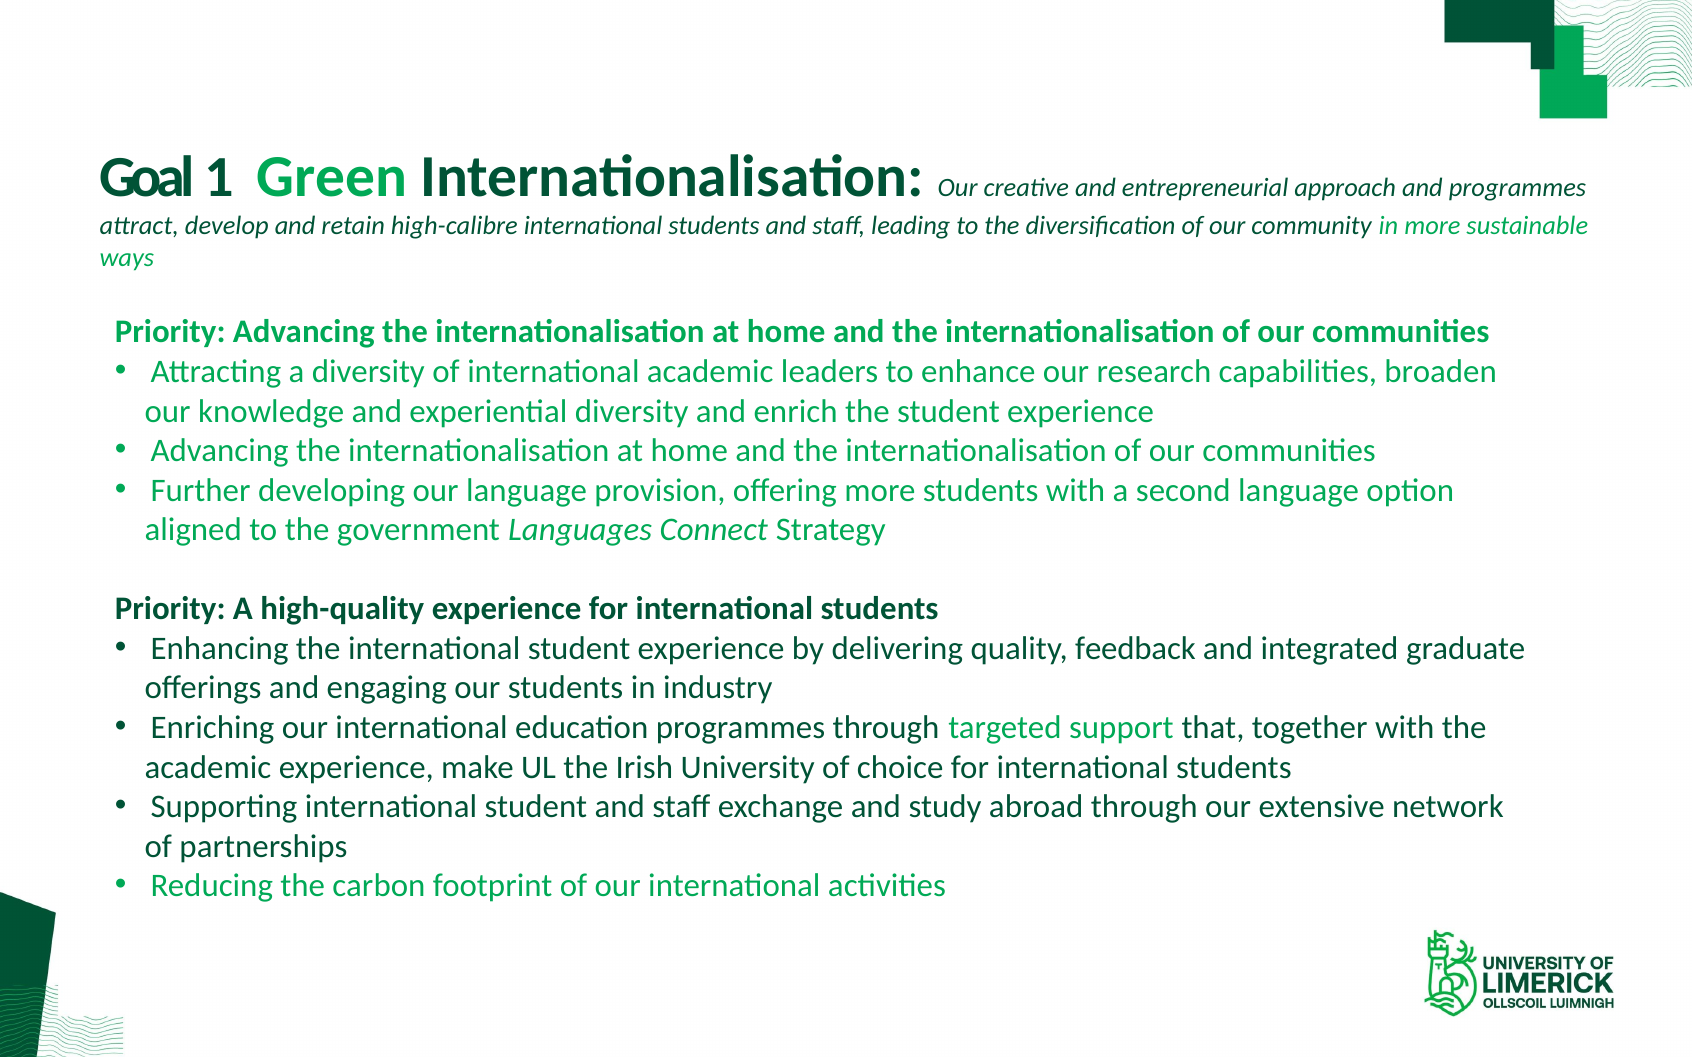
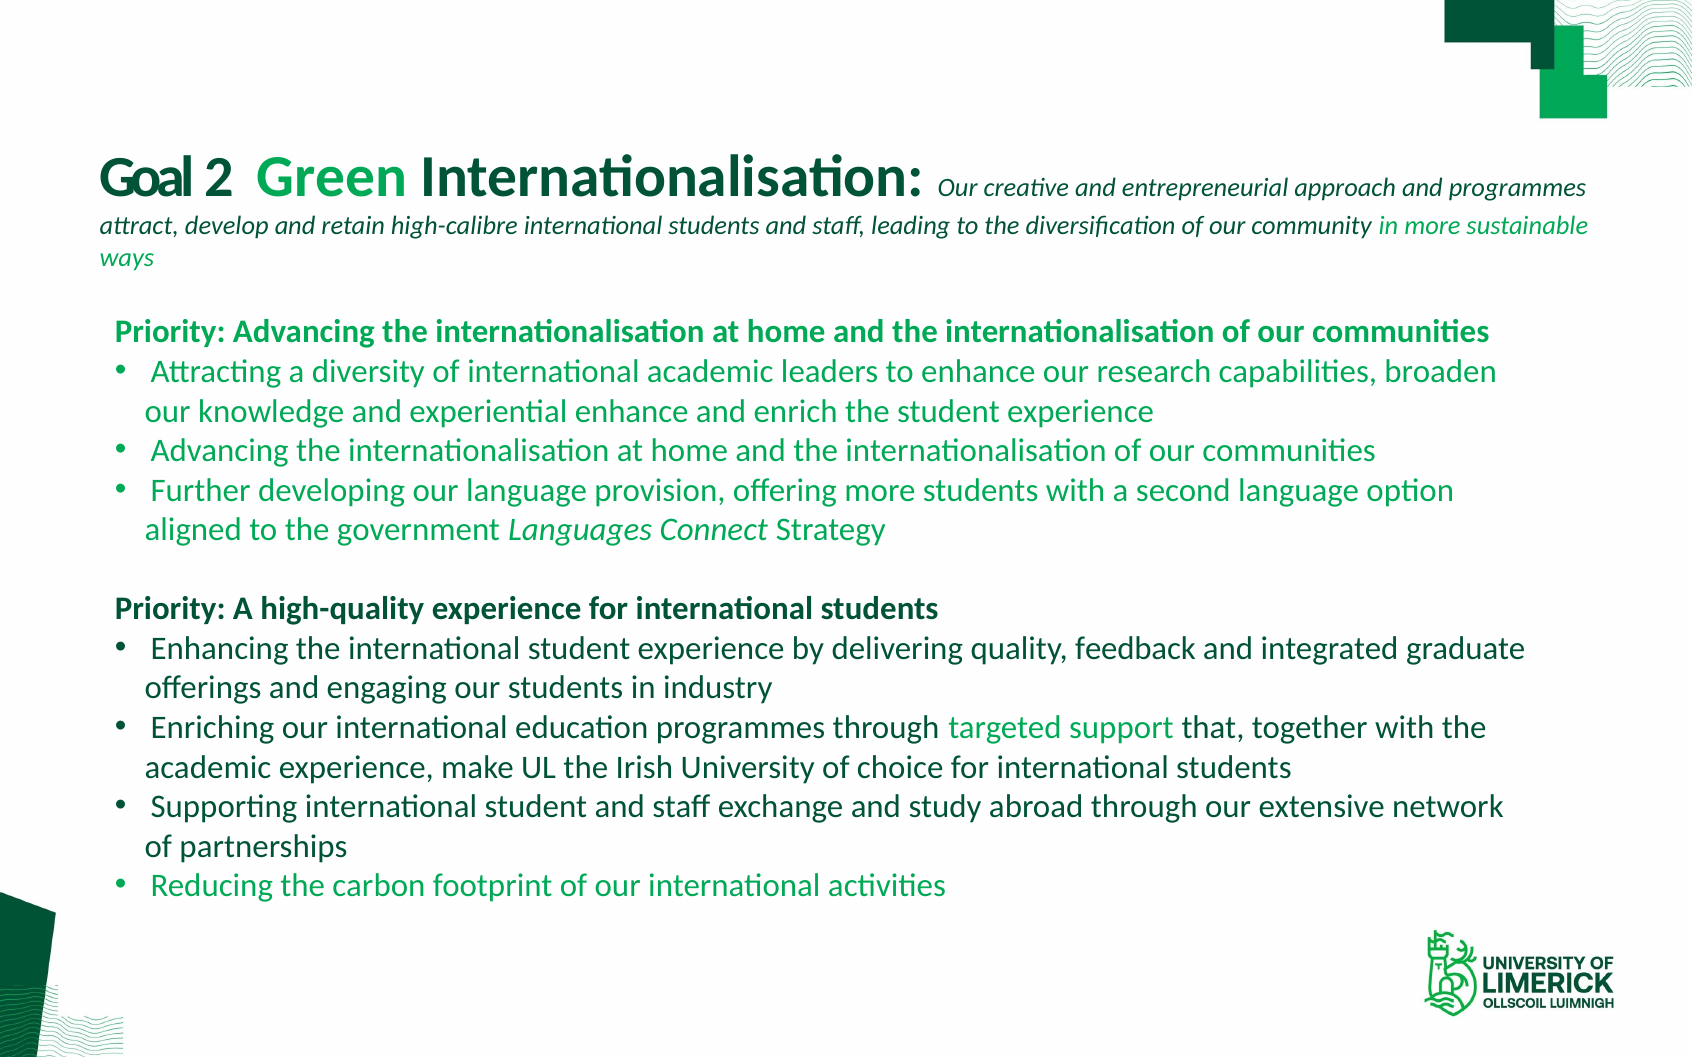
1: 1 -> 2
experiential diversity: diversity -> enhance
